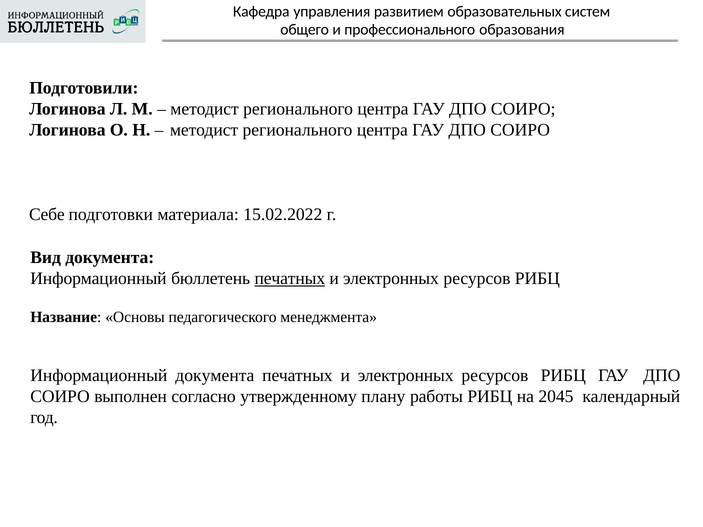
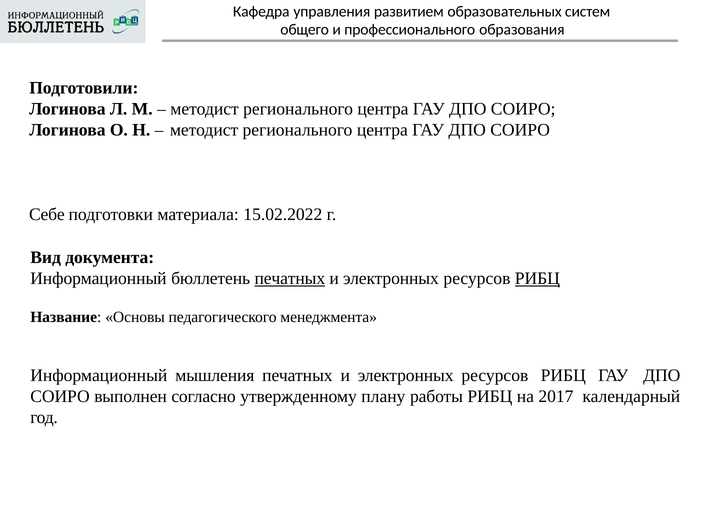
РИБЦ at (537, 279) underline: none -> present
Информационный документа: документа -> мышления
2045: 2045 -> 2017
